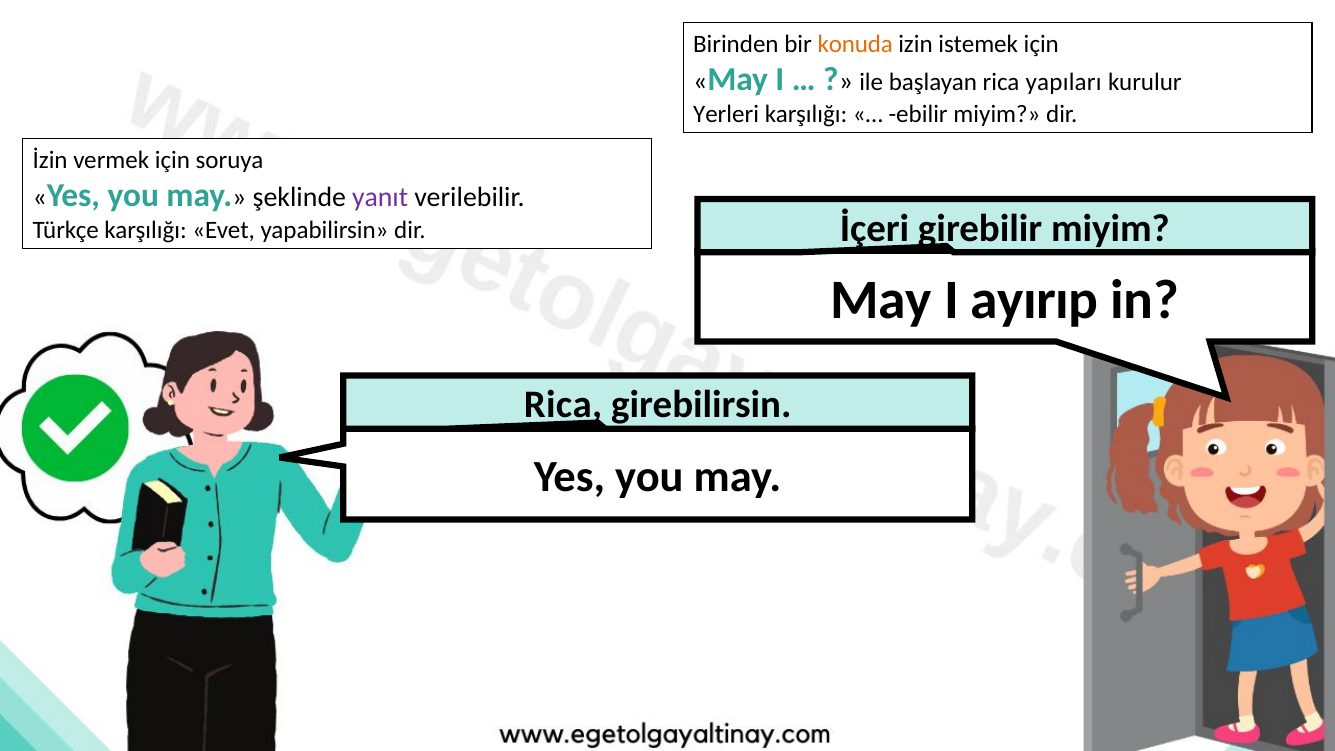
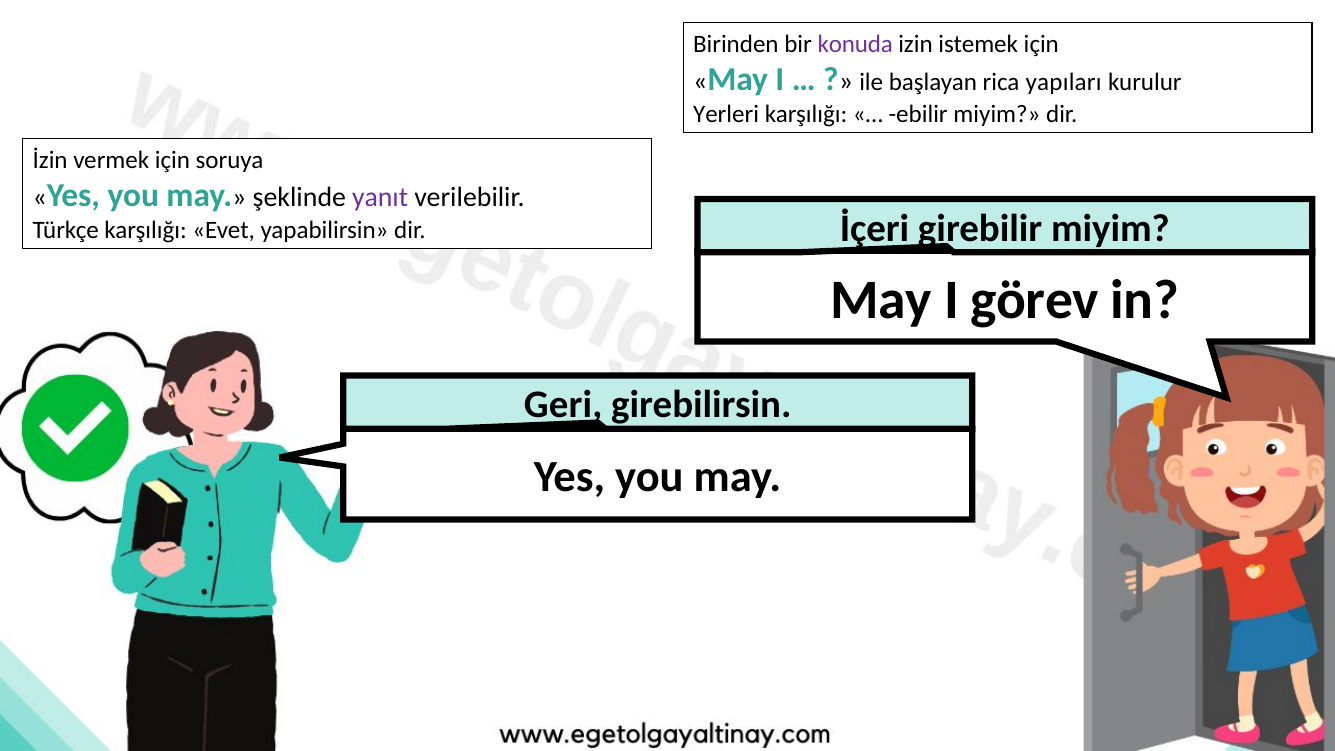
konuda colour: orange -> purple
ayırıp: ayırıp -> görev
Rica at (563, 405): Rica -> Geri
